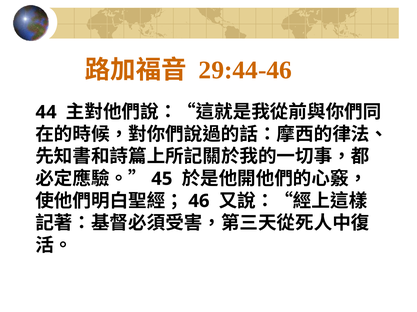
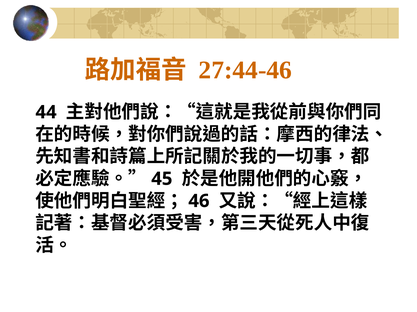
29:44-46: 29:44-46 -> 27:44-46
